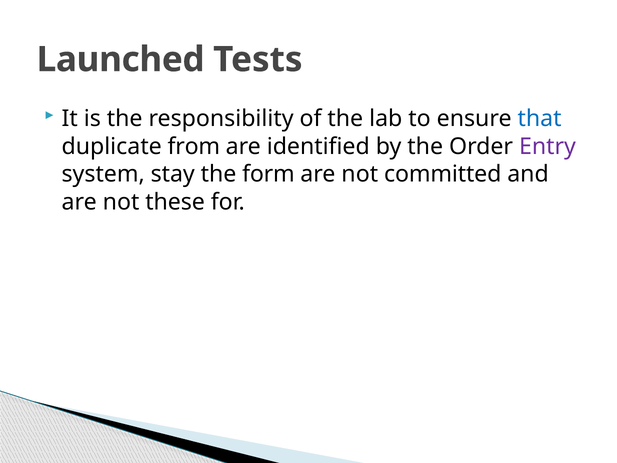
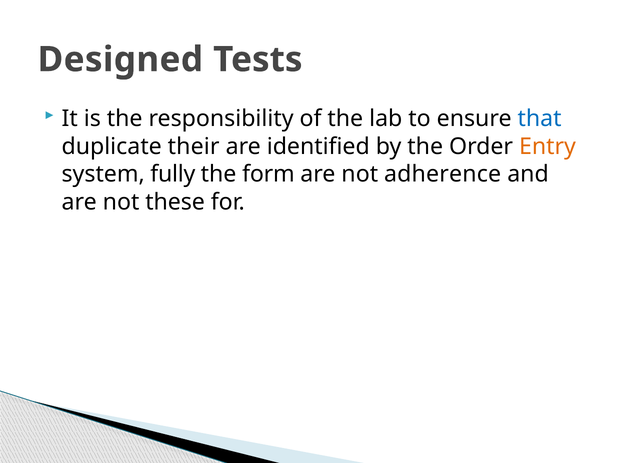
Launched: Launched -> Designed
from: from -> their
Entry colour: purple -> orange
stay: stay -> fully
committed: committed -> adherence
